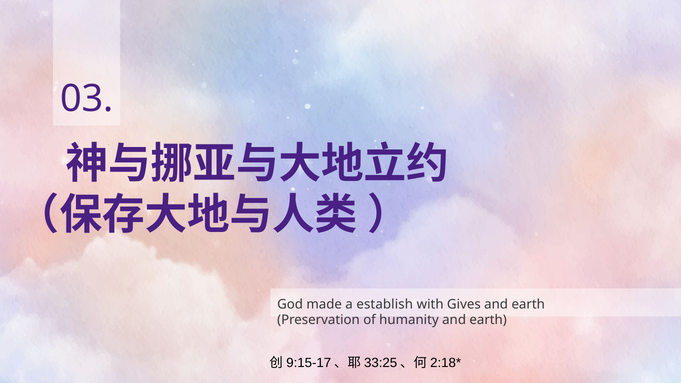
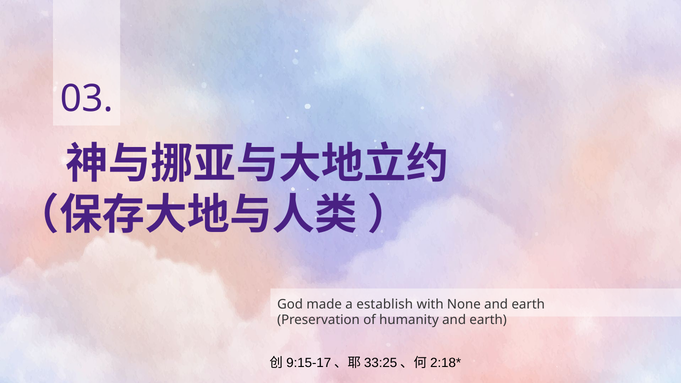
Gives: Gives -> None
